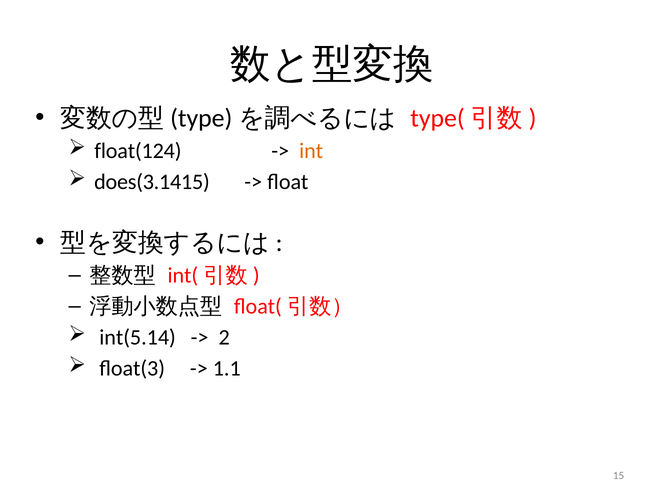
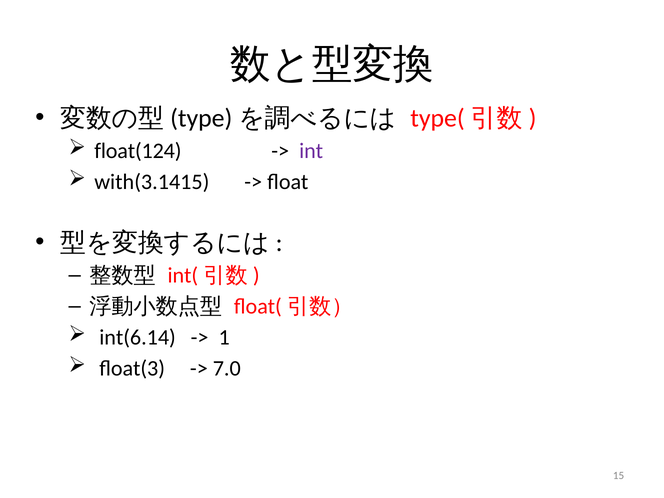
int colour: orange -> purple
does(3.1415: does(3.1415 -> with(3.1415
int(5.14: int(5.14 -> int(6.14
2: 2 -> 1
1.1: 1.1 -> 7.0
